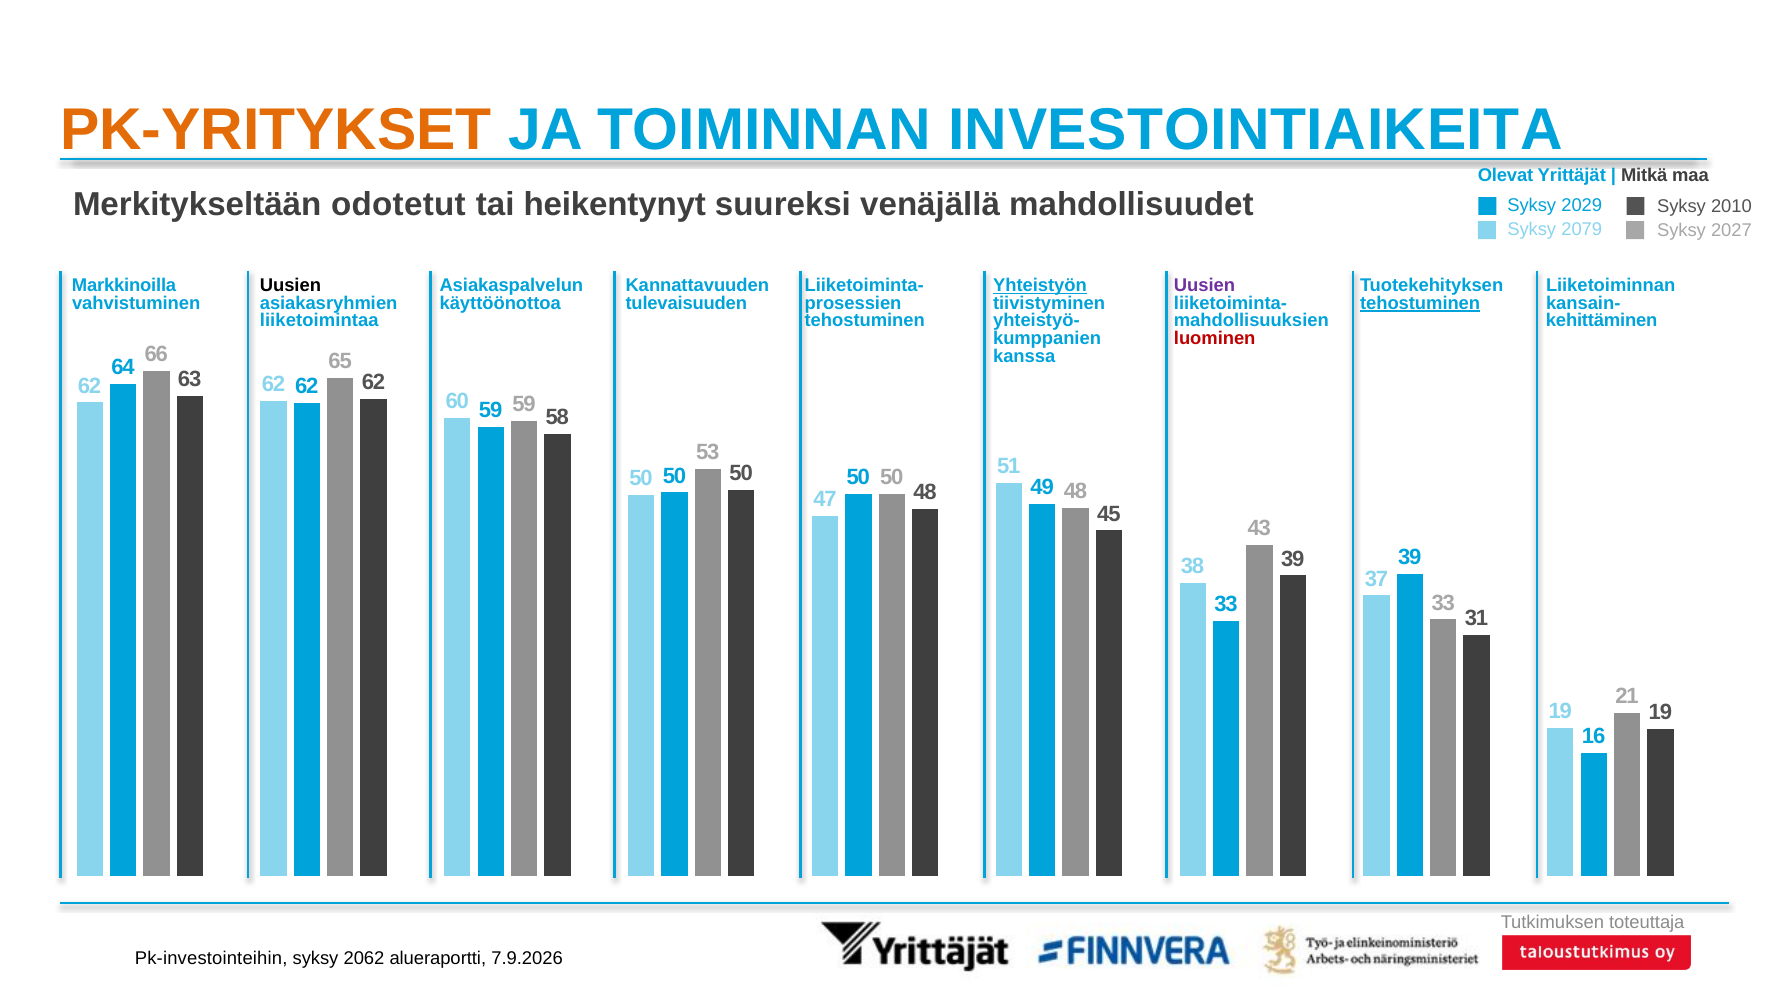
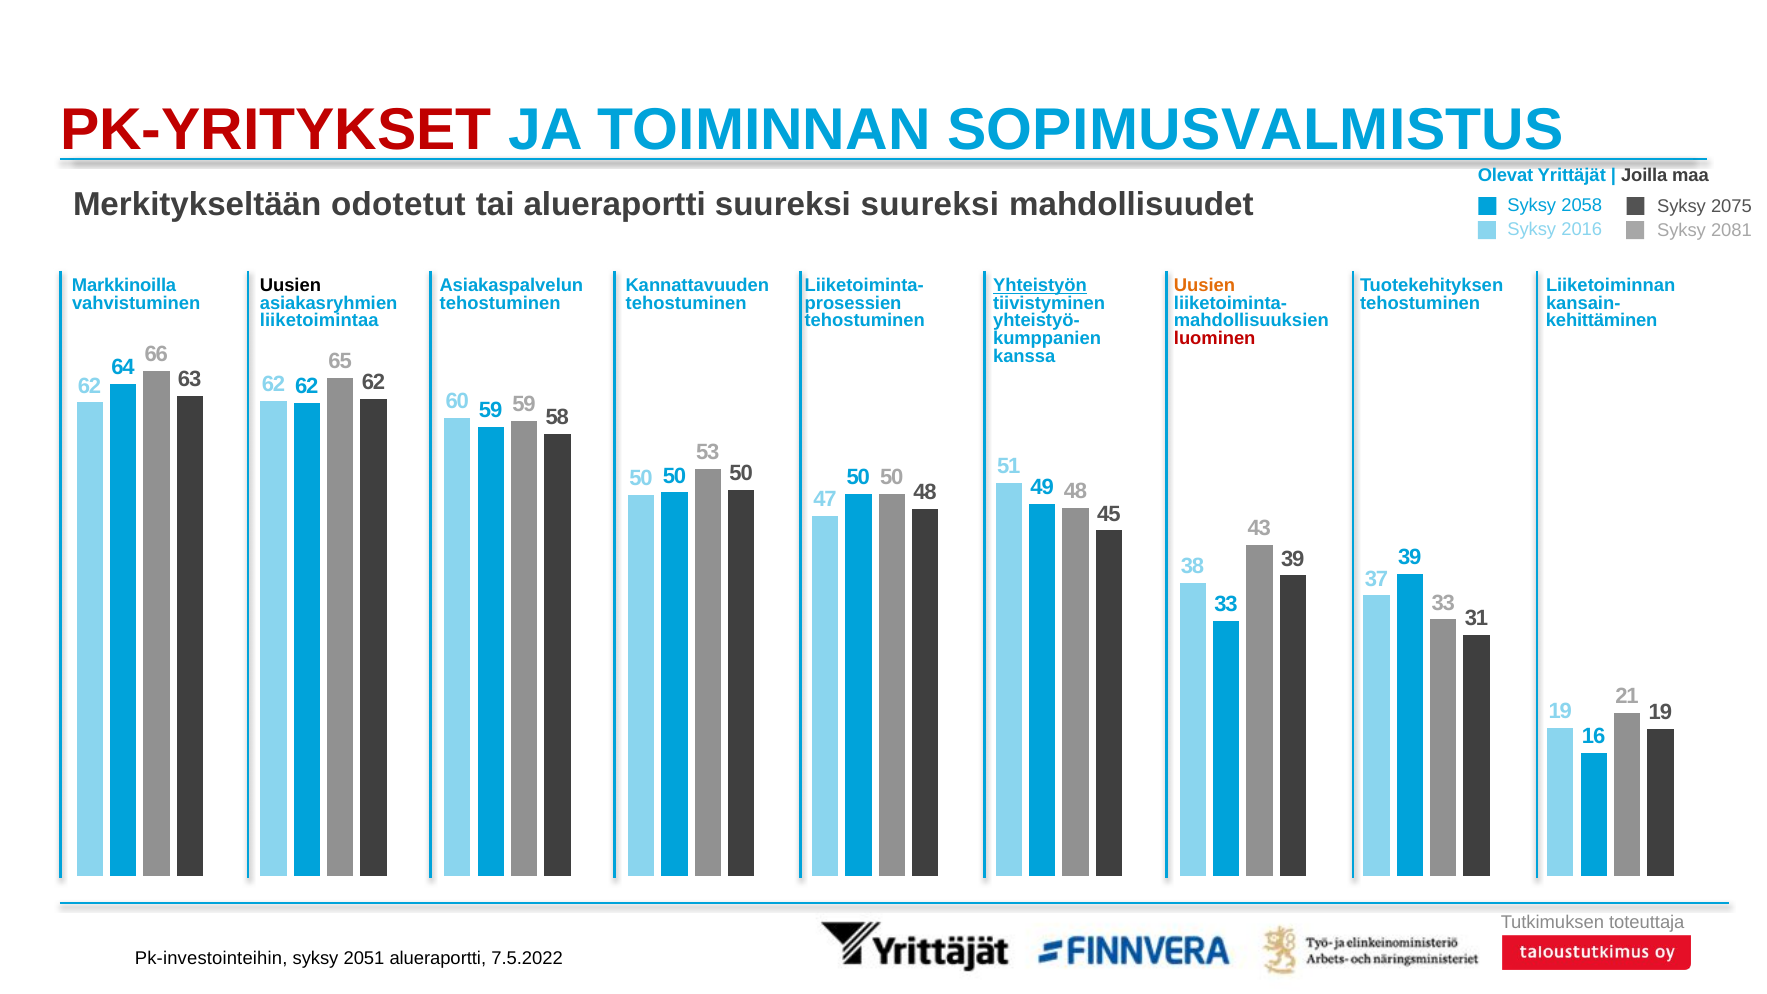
PK-YRITYKSET colour: orange -> red
INVESTOINTIAIKEITA: INVESTOINTIAIKEITA -> SOPIMUSVALMISTUS
Mitkä: Mitkä -> Joilla
tai heikentynyt: heikentynyt -> alueraportti
suureksi venäjällä: venäjällä -> suureksi
2029: 2029 -> 2058
2010: 2010 -> 2075
2079: 2079 -> 2016
2027: 2027 -> 2081
Uusien at (1205, 285) colour: purple -> orange
käyttöönottoa at (500, 303): käyttöönottoa -> tehostuminen
tulevaisuuden at (686, 303): tulevaisuuden -> tehostuminen
tehostuminen at (1420, 303) underline: present -> none
2062: 2062 -> 2051
7.9.2026: 7.9.2026 -> 7.5.2022
